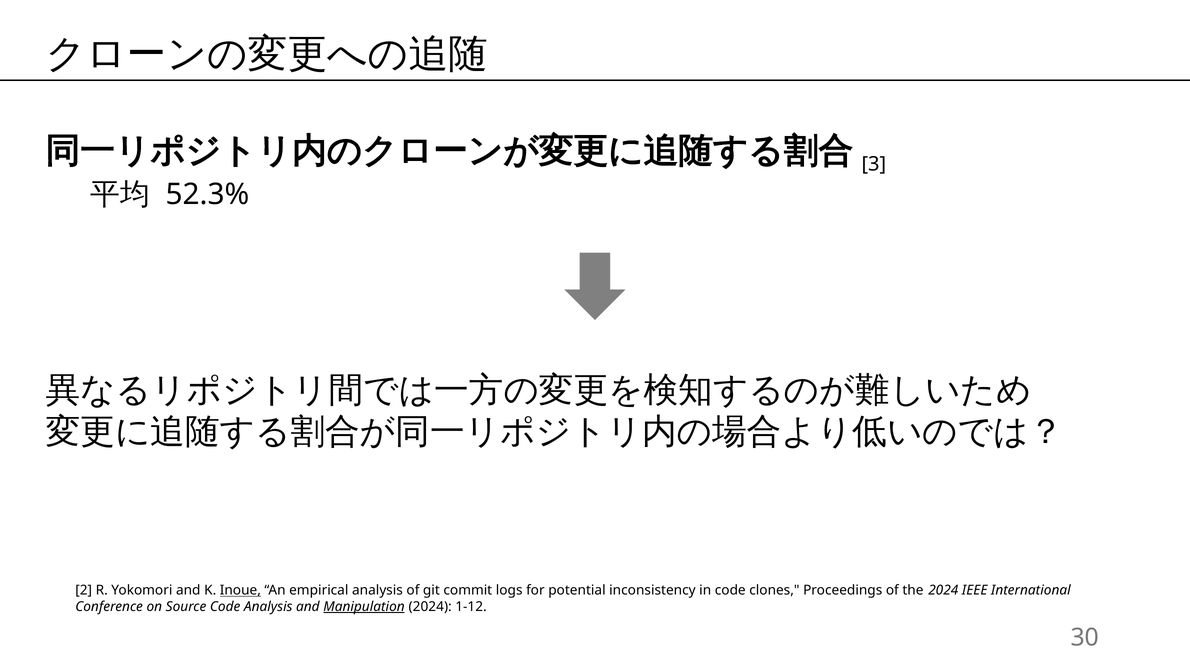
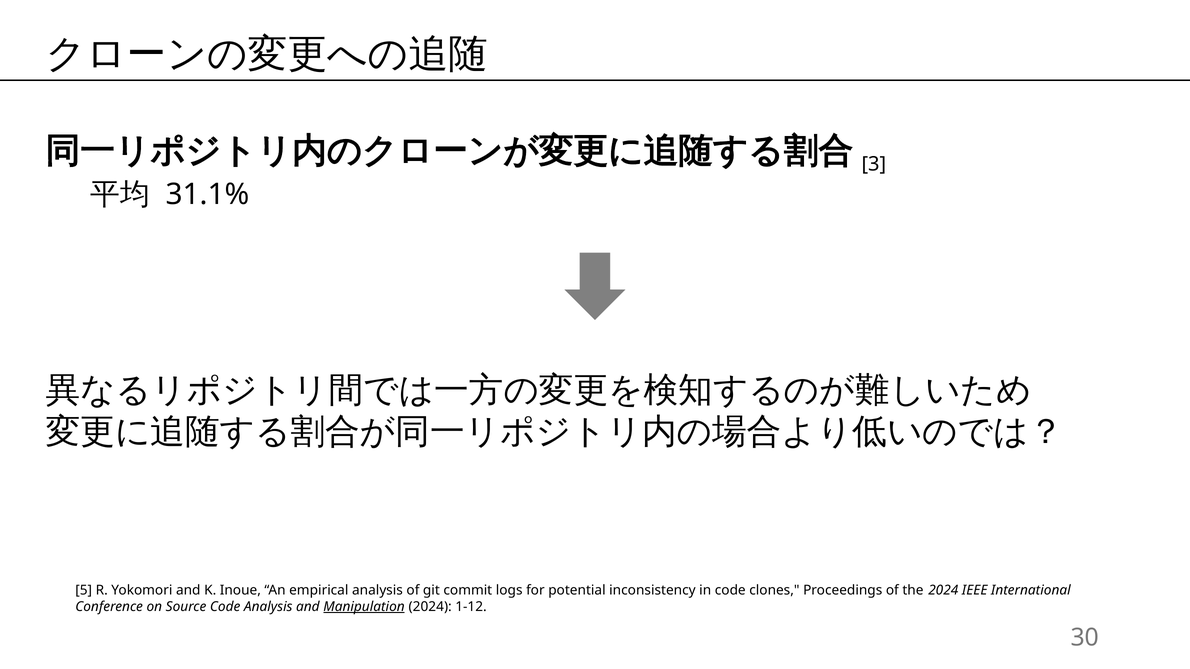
52.3%: 52.3% -> 31.1%
2: 2 -> 5
Inoue underline: present -> none
